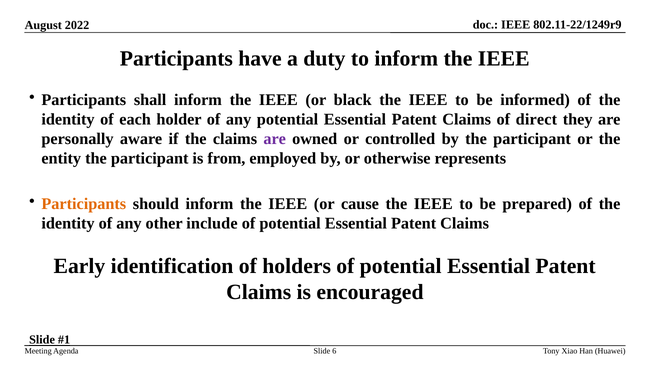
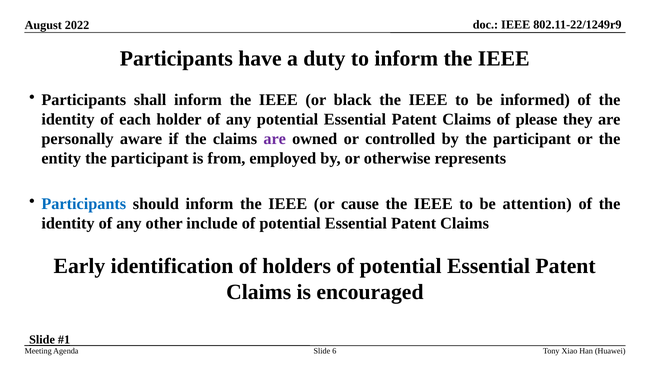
direct: direct -> please
Participants at (84, 204) colour: orange -> blue
prepared: prepared -> attention
